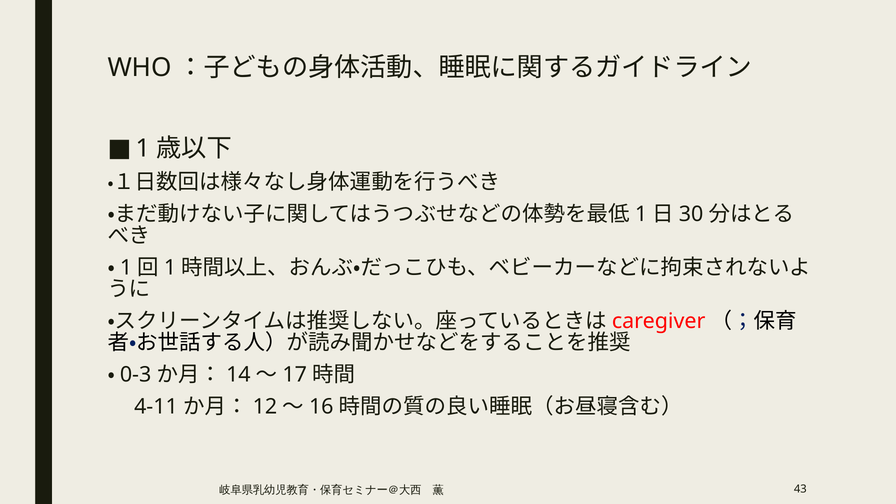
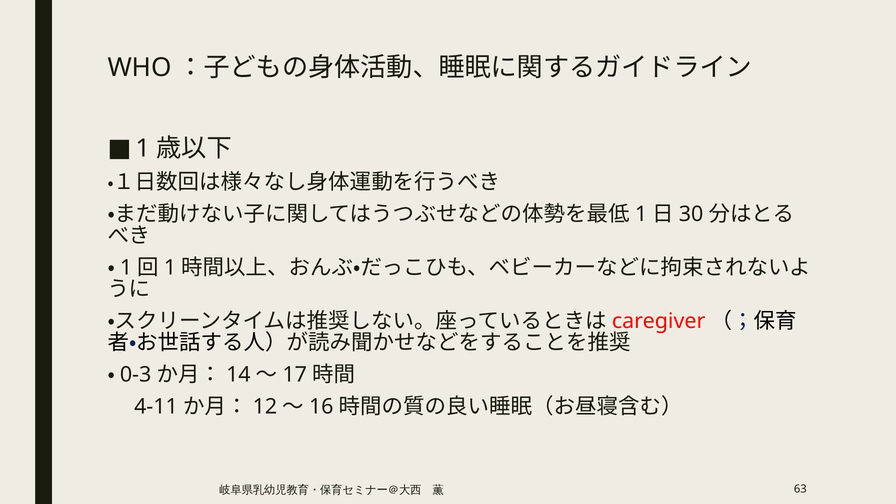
43: 43 -> 63
